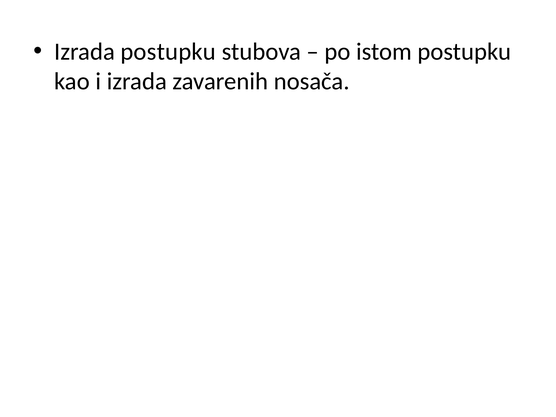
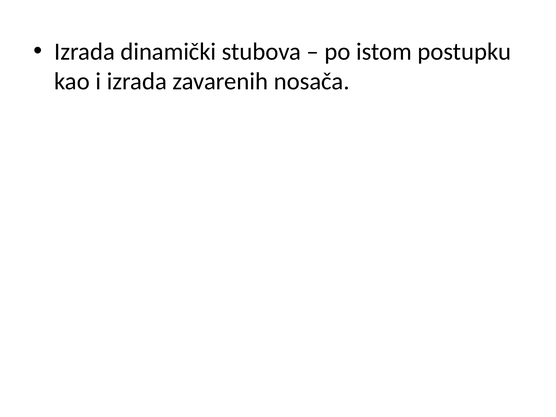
Izrada postupku: postupku -> dinamički
